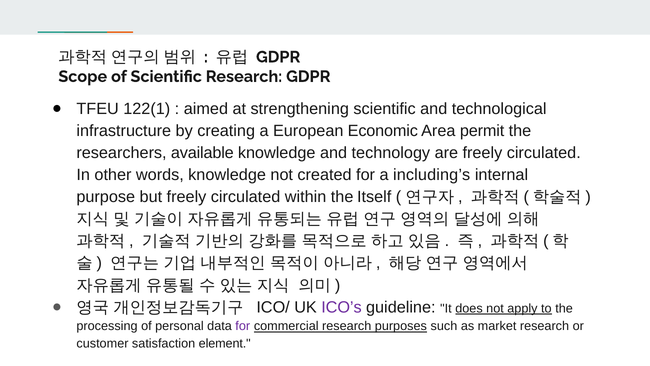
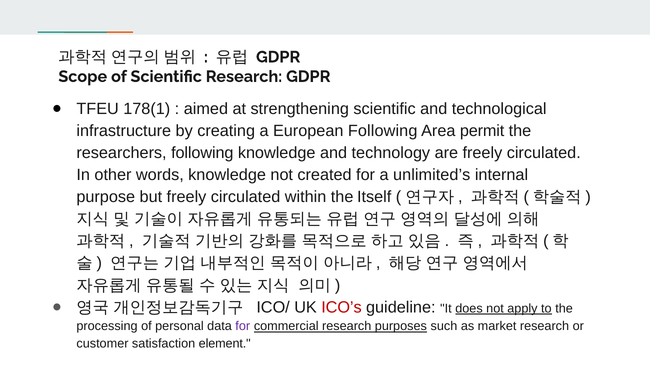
122(1: 122(1 -> 178(1
European Economic: Economic -> Following
researchers available: available -> following
including’s: including’s -> unlimited’s
ICO’s colour: purple -> red
